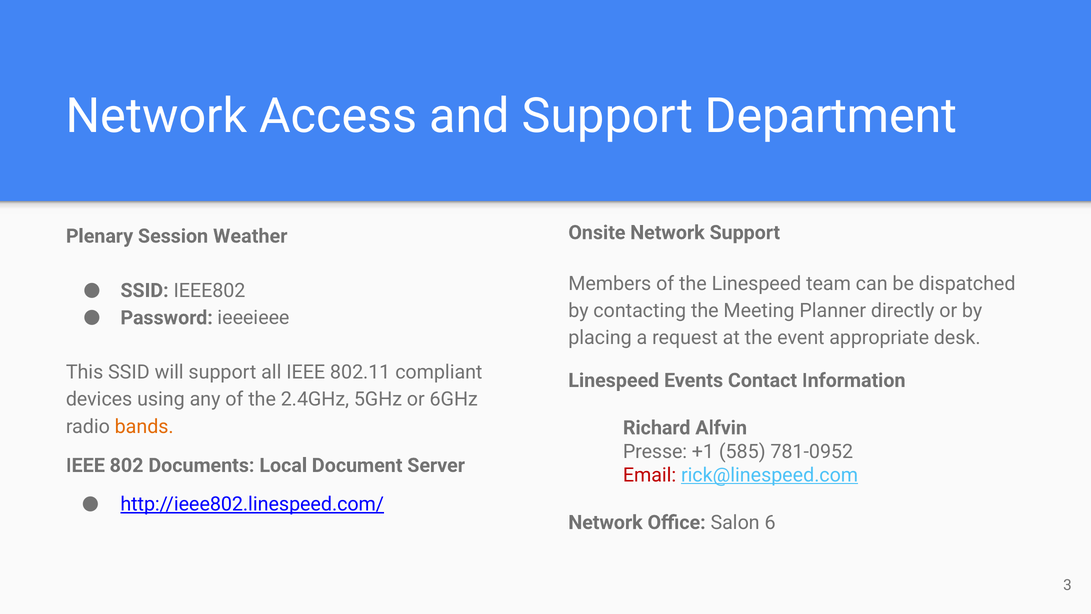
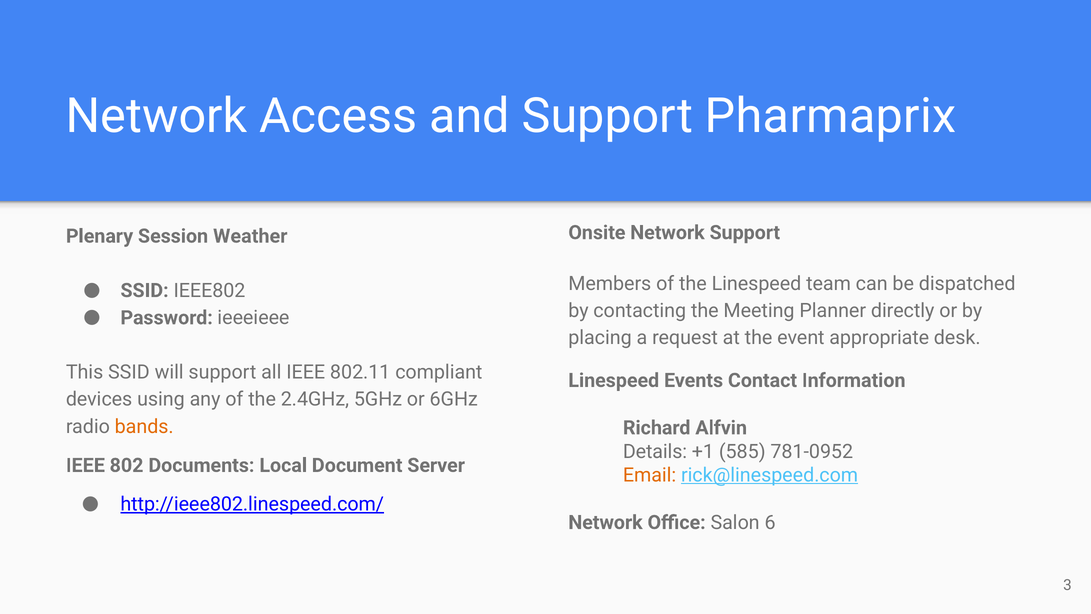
Department: Department -> Pharmaprix
Presse: Presse -> Details
Email colour: red -> orange
